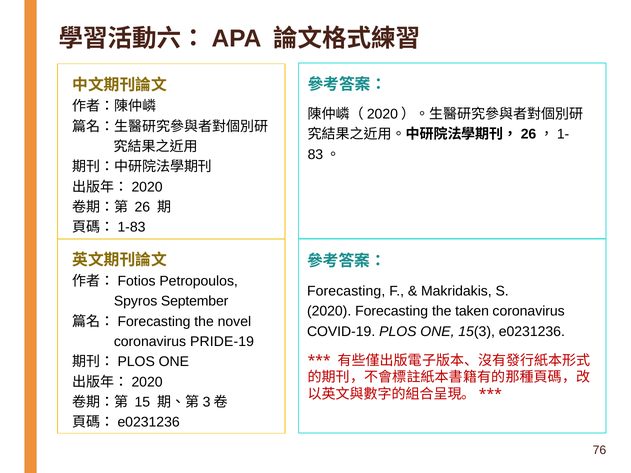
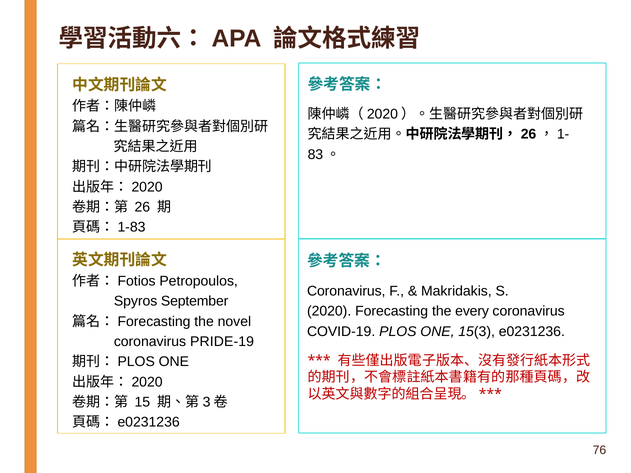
Forecasting at (346, 291): Forecasting -> Coronavirus
taken: taken -> every
